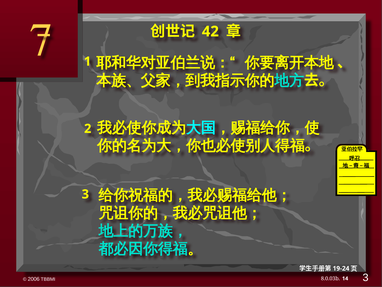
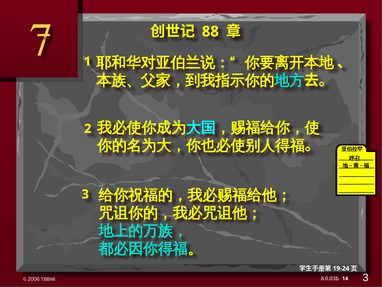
42: 42 -> 88
